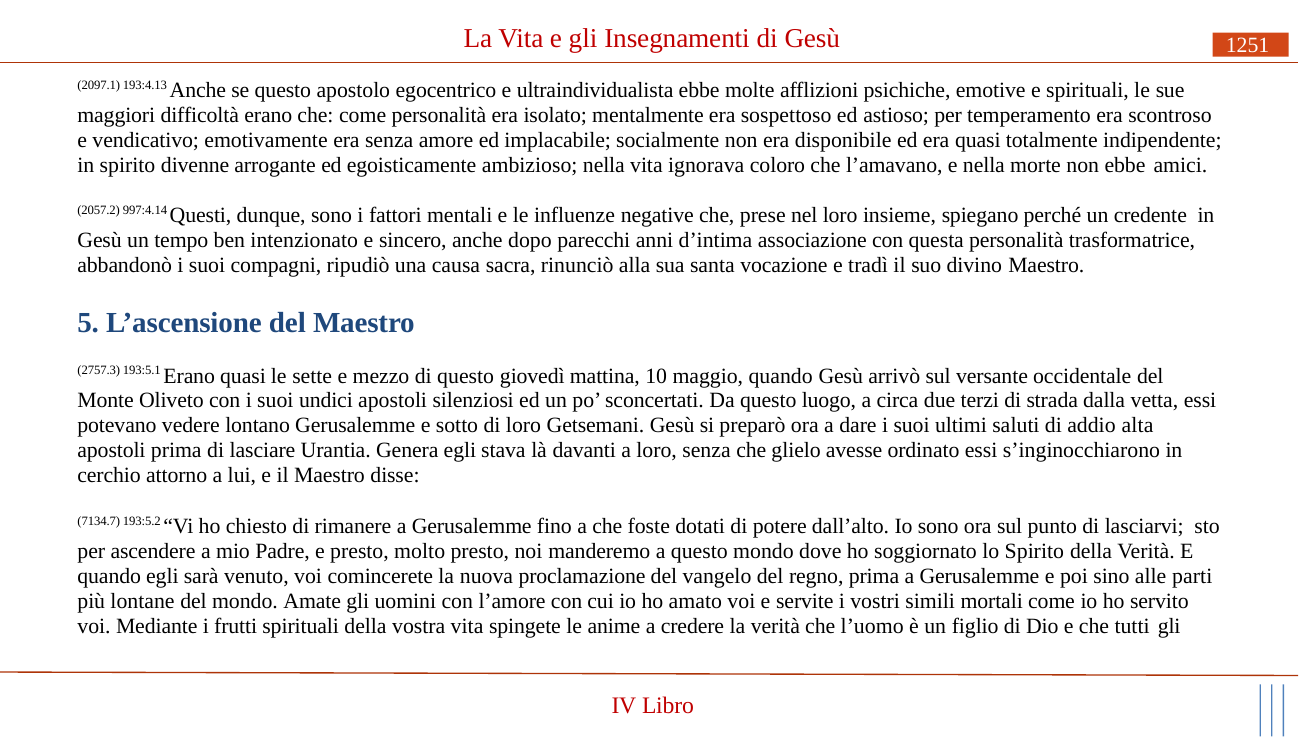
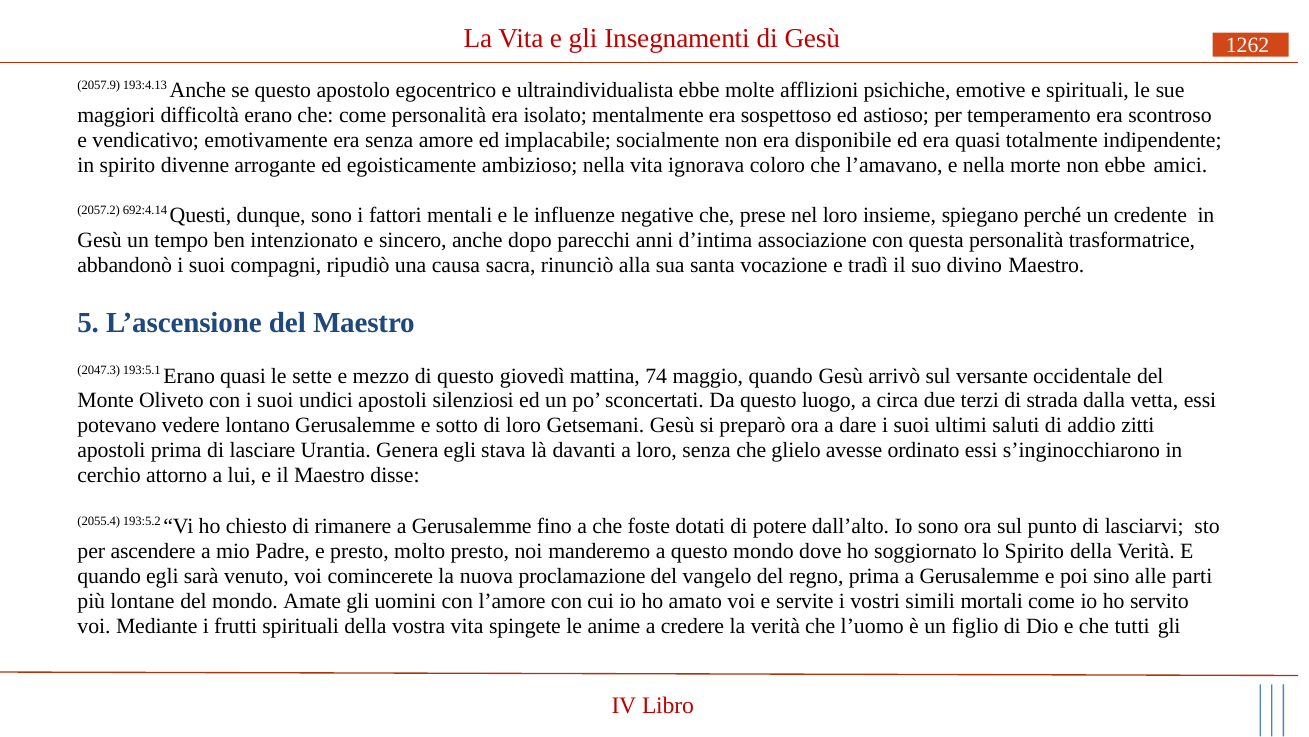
1251: 1251 -> 1262
2097.1: 2097.1 -> 2057.9
997:4.14: 997:4.14 -> 692:4.14
2757.3: 2757.3 -> 2047.3
10: 10 -> 74
alta: alta -> zitti
7134.7: 7134.7 -> 2055.4
